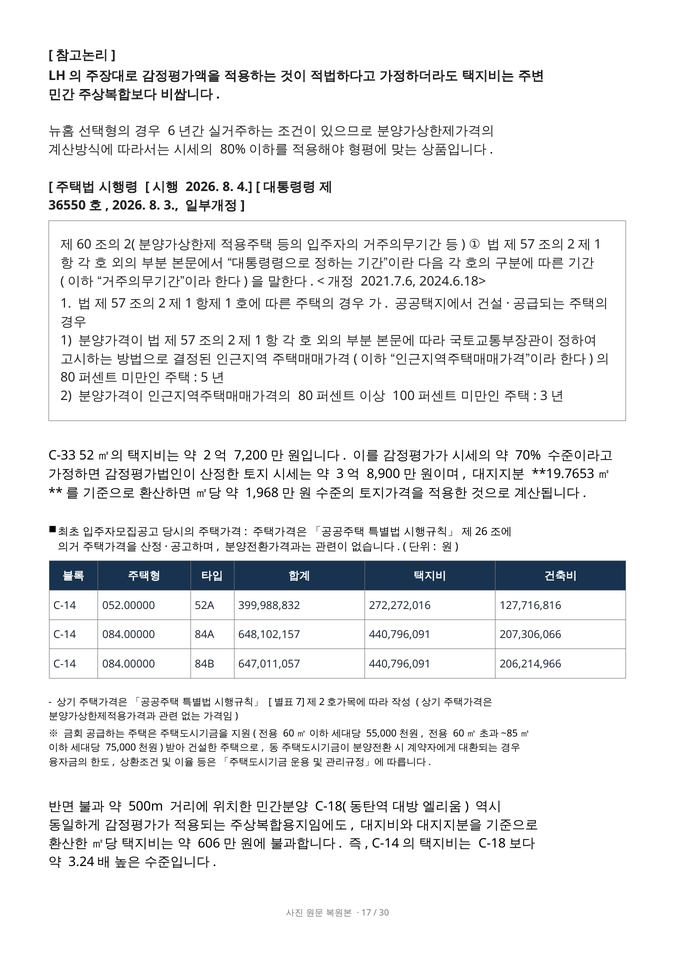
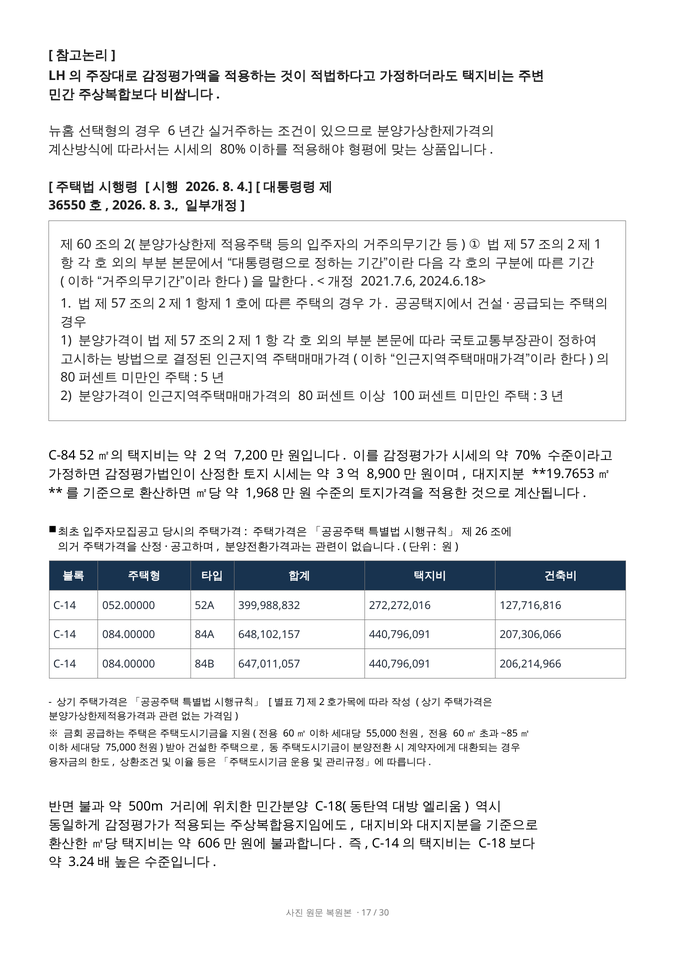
C-33: C-33 -> C-84
